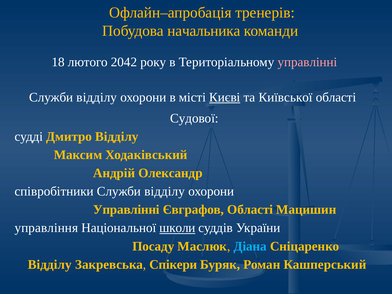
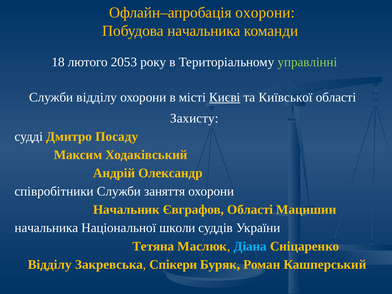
Офлайн–апробація тренерів: тренерів -> охорони
2042: 2042 -> 2053
управлінні at (307, 62) colour: pink -> light green
Судової: Судової -> Захисту
Дмитро Відділу: Відділу -> Посаду
співробітники Служби відділу: відділу -> заняття
Управлінні at (126, 210): Управлінні -> Начальник
управління at (46, 228): управління -> начальника
школи underline: present -> none
Посаду: Посаду -> Тетяна
